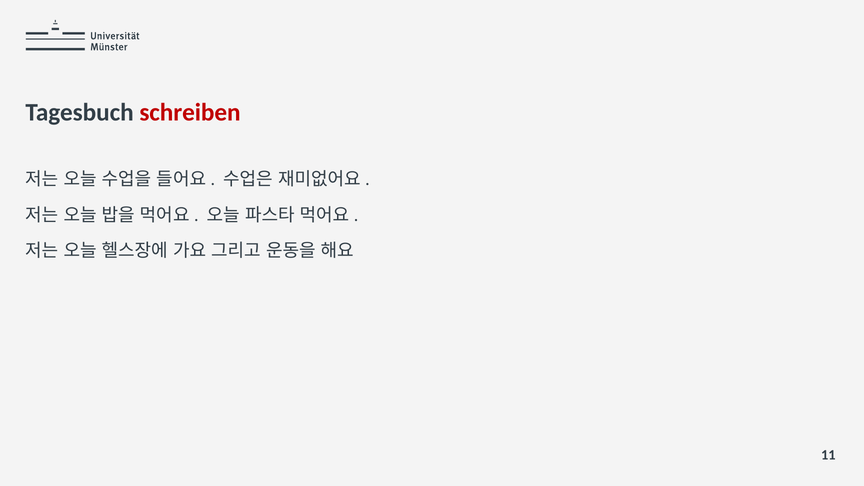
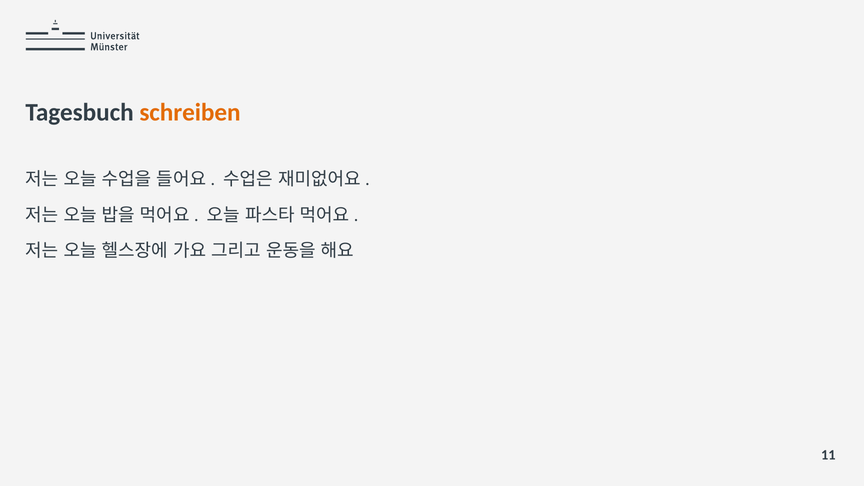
schreiben colour: red -> orange
